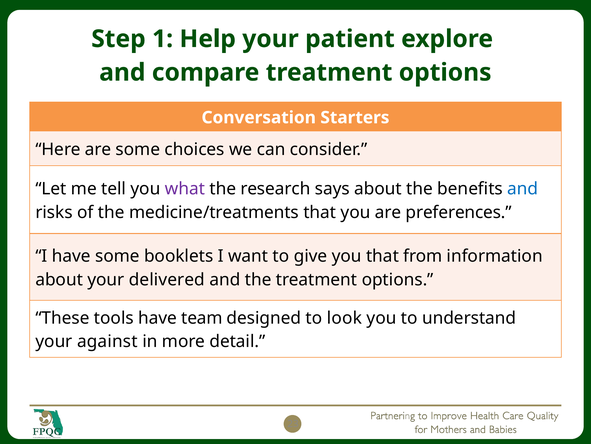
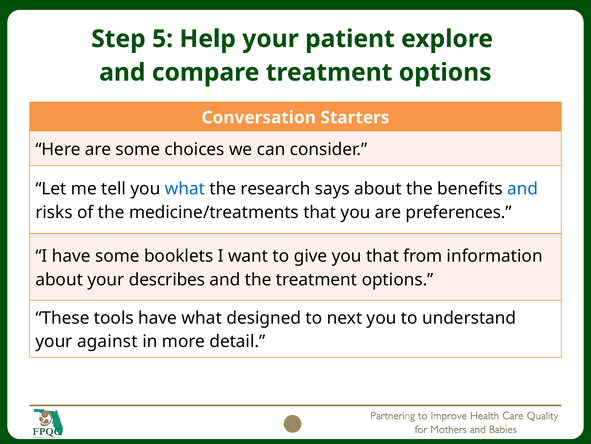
1: 1 -> 5
what at (185, 189) colour: purple -> blue
delivered: delivered -> describes
have team: team -> what
look: look -> next
